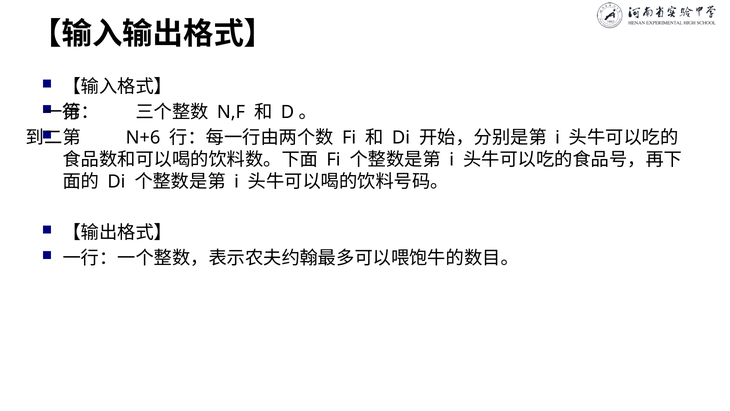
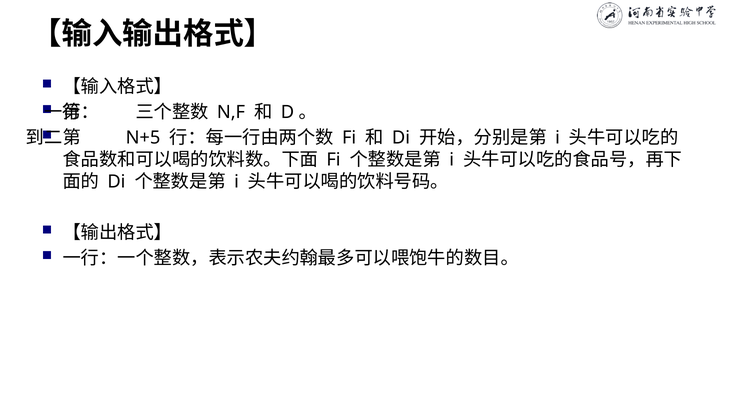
N+6: N+6 -> N+5
